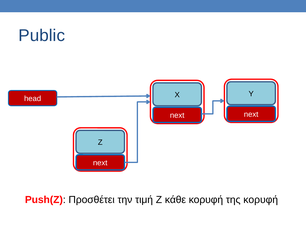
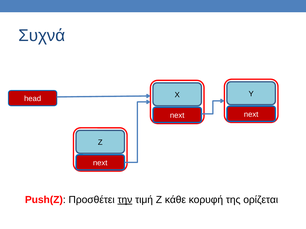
Public: Public -> Συχνά
την underline: none -> present
της κορυφή: κορυφή -> ορίζεται
